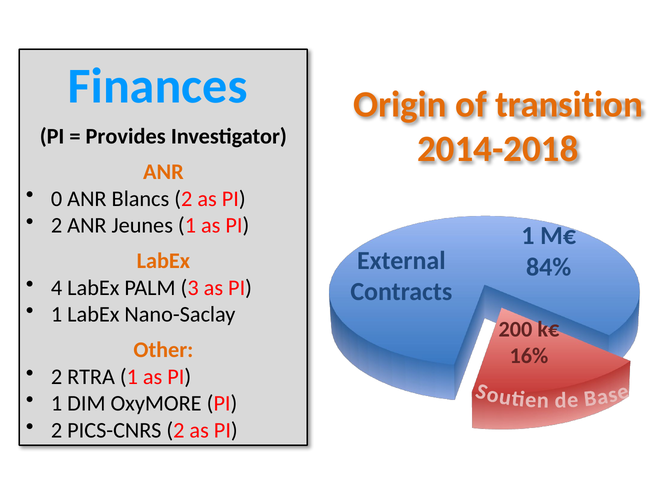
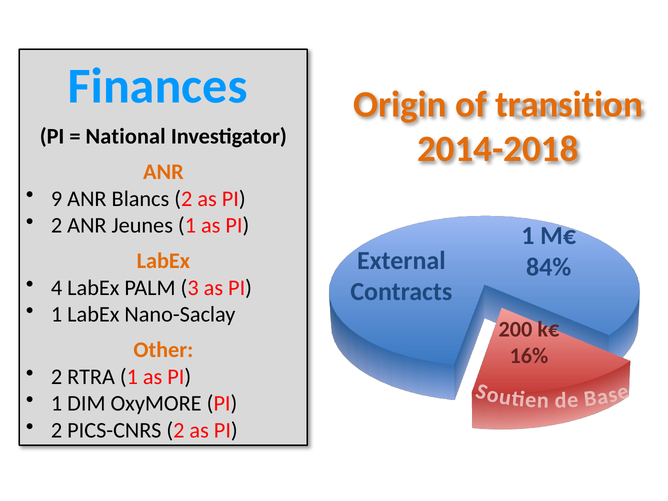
Provides: Provides -> National
0: 0 -> 9
